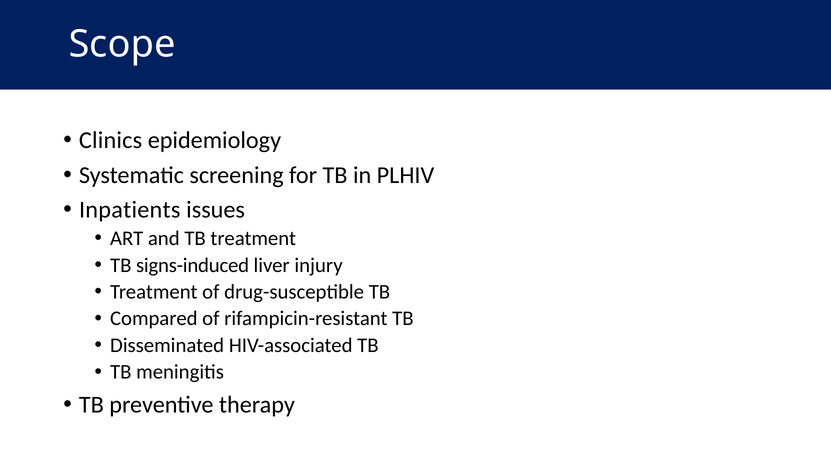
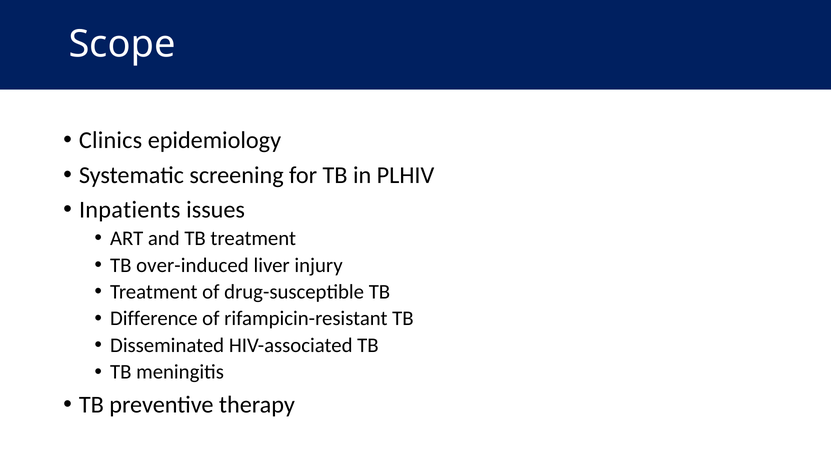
signs-induced: signs-induced -> over-induced
Compared: Compared -> Difference
